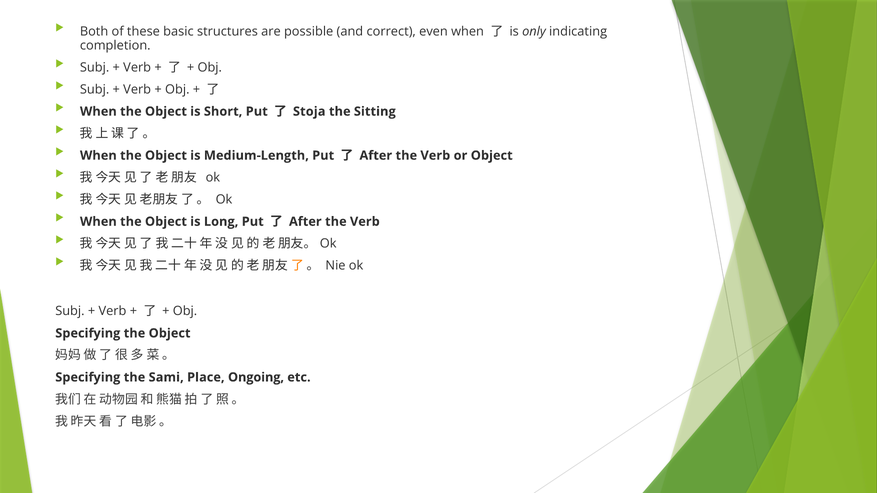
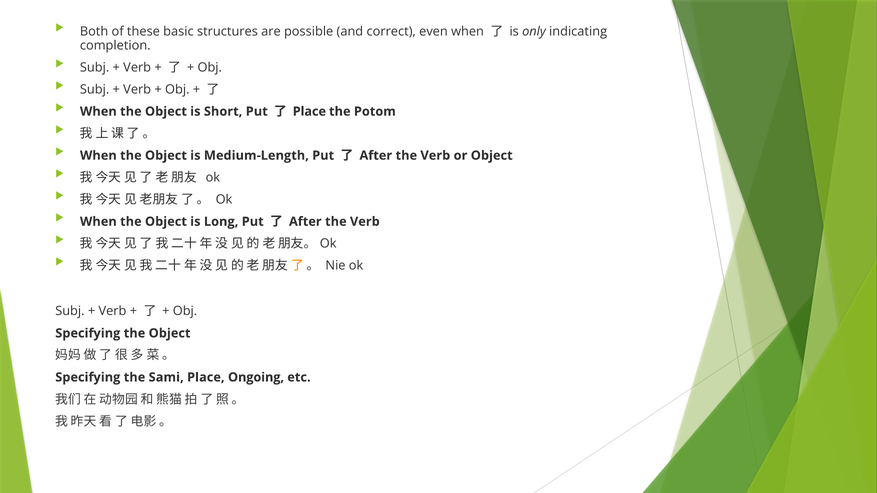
Stoja at (309, 112): Stoja -> Place
Sitting: Sitting -> Potom
